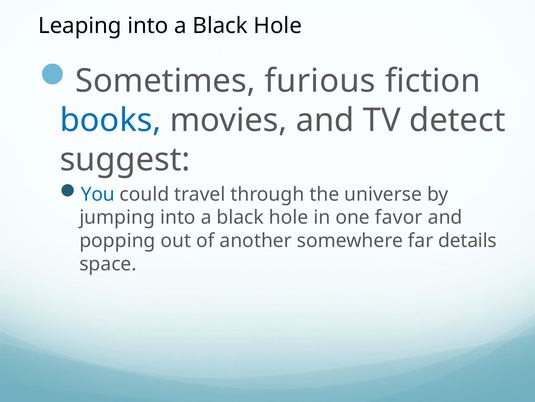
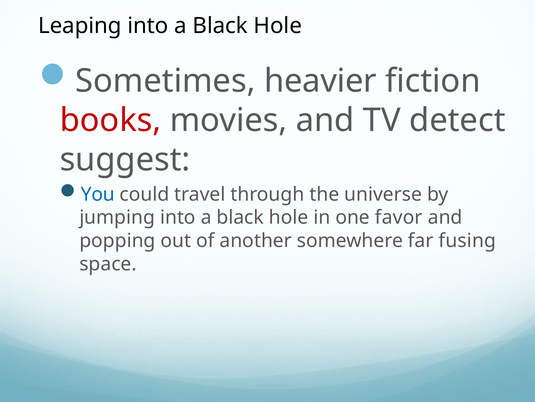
furious: furious -> heavier
books colour: blue -> red
details: details -> fusing
